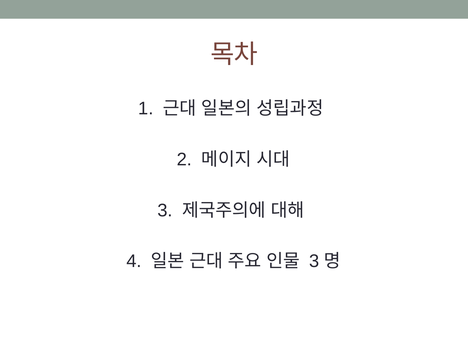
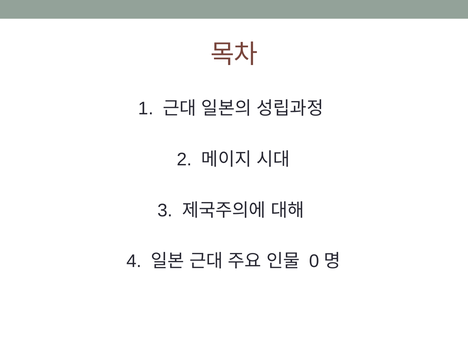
3 at (314, 261): 3 -> 0
